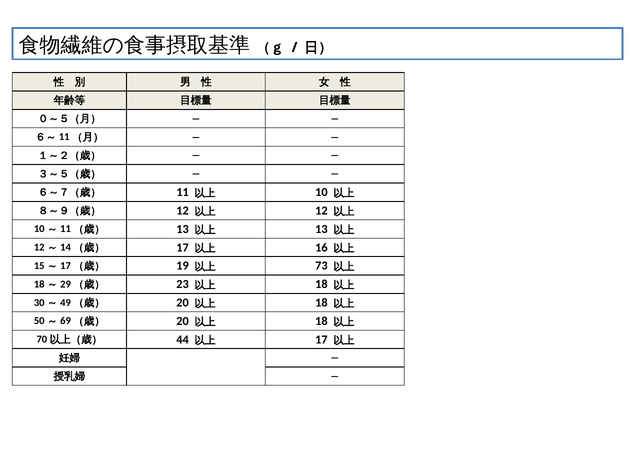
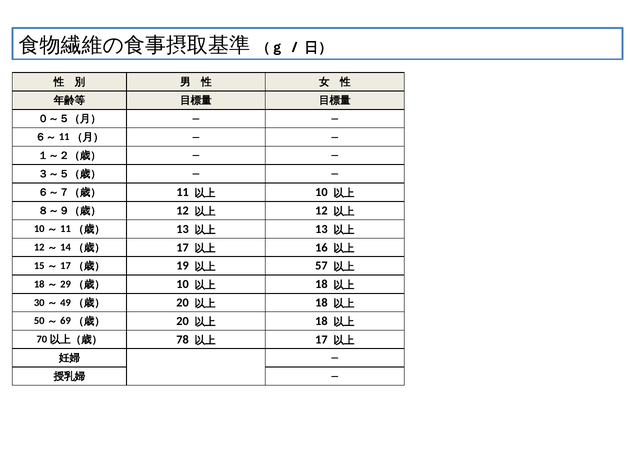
73: 73 -> 57
23 at (183, 284): 23 -> 10
44: 44 -> 78
